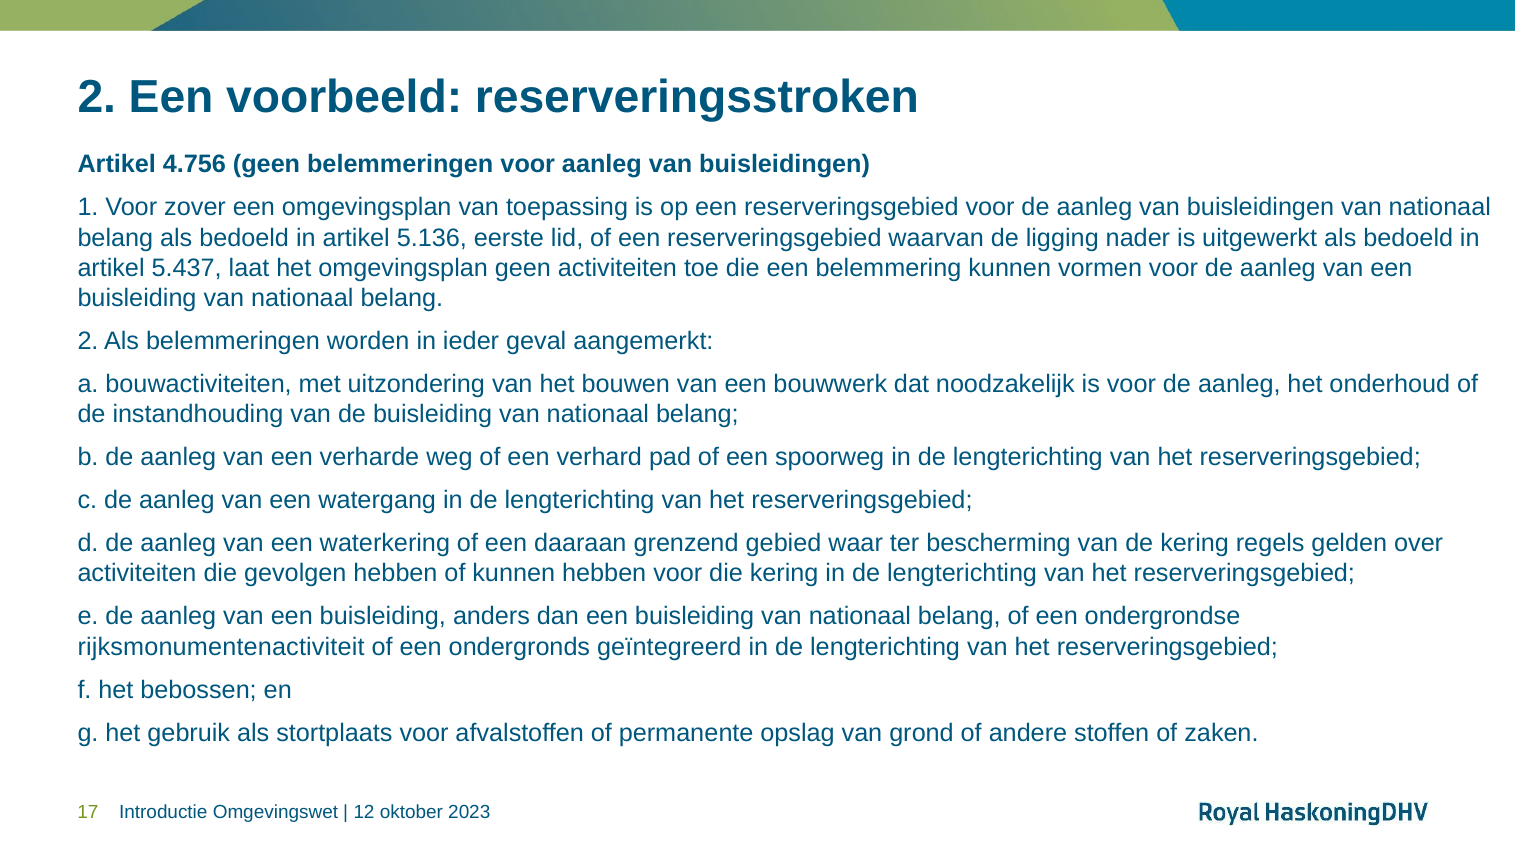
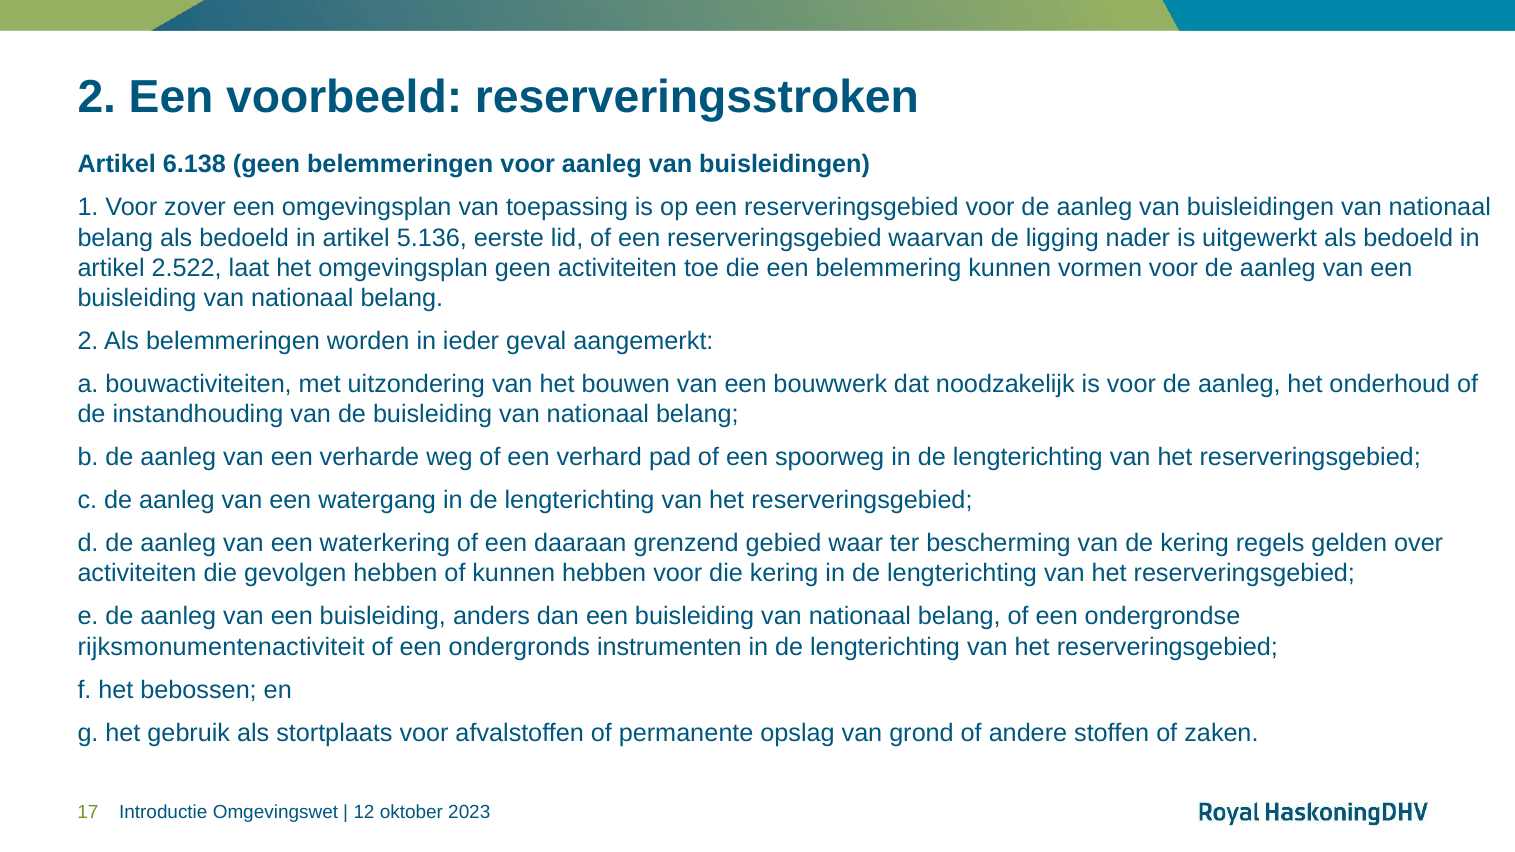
4.756: 4.756 -> 6.138
5.437: 5.437 -> 2.522
geïntegreerd: geïntegreerd -> instrumenten
